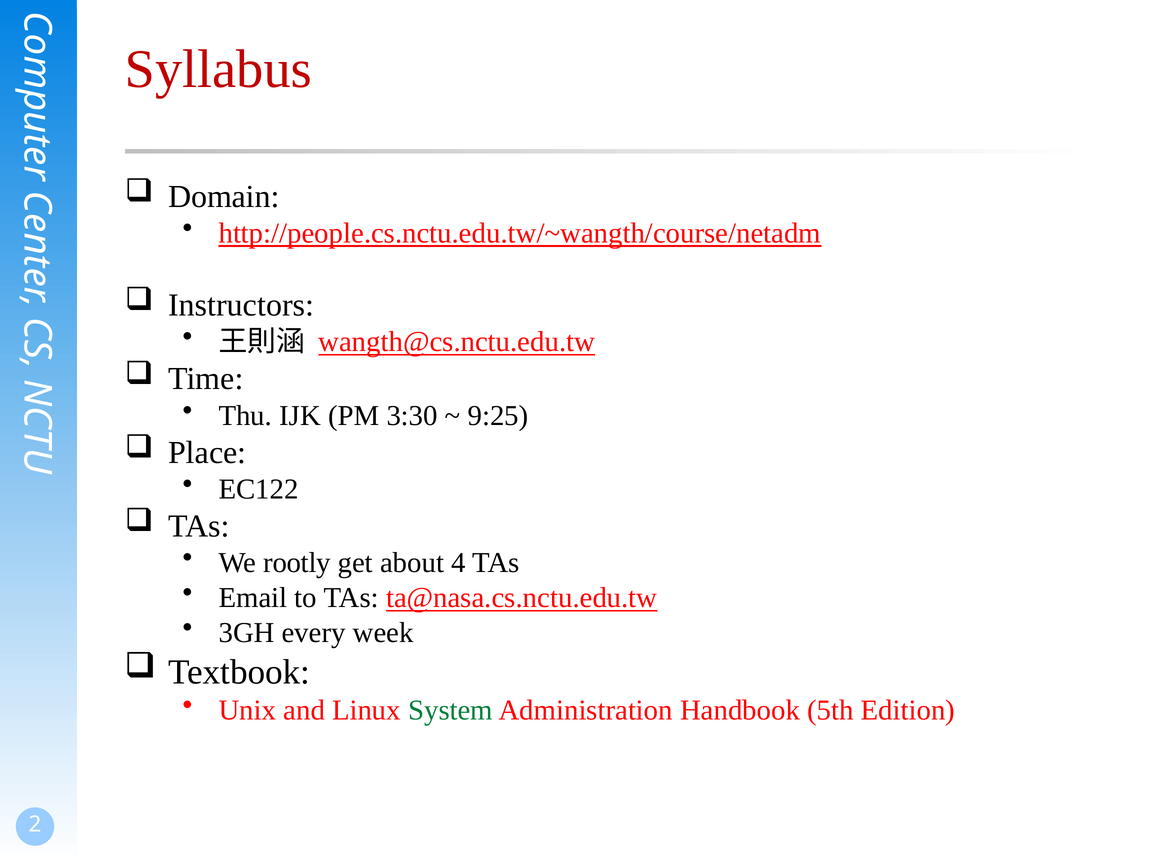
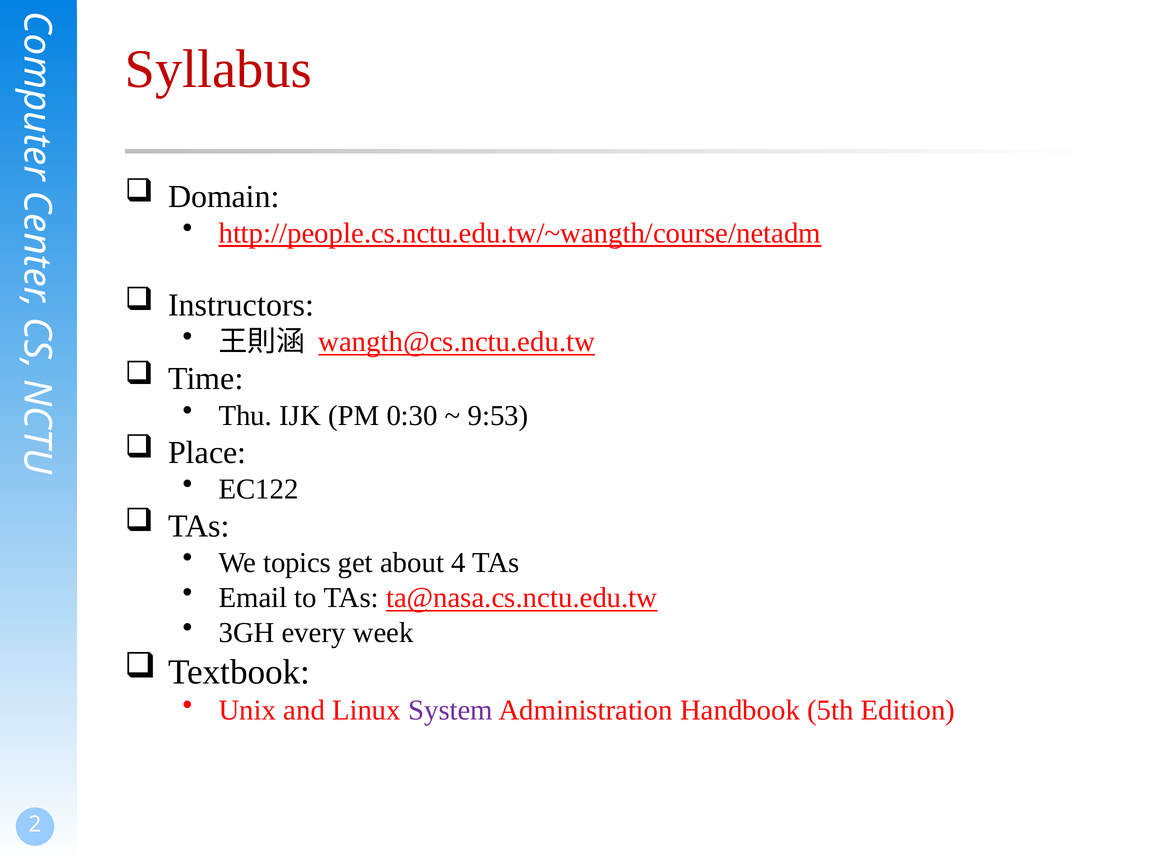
3:30: 3:30 -> 0:30
9:25: 9:25 -> 9:53
rootly: rootly -> topics
System colour: green -> purple
